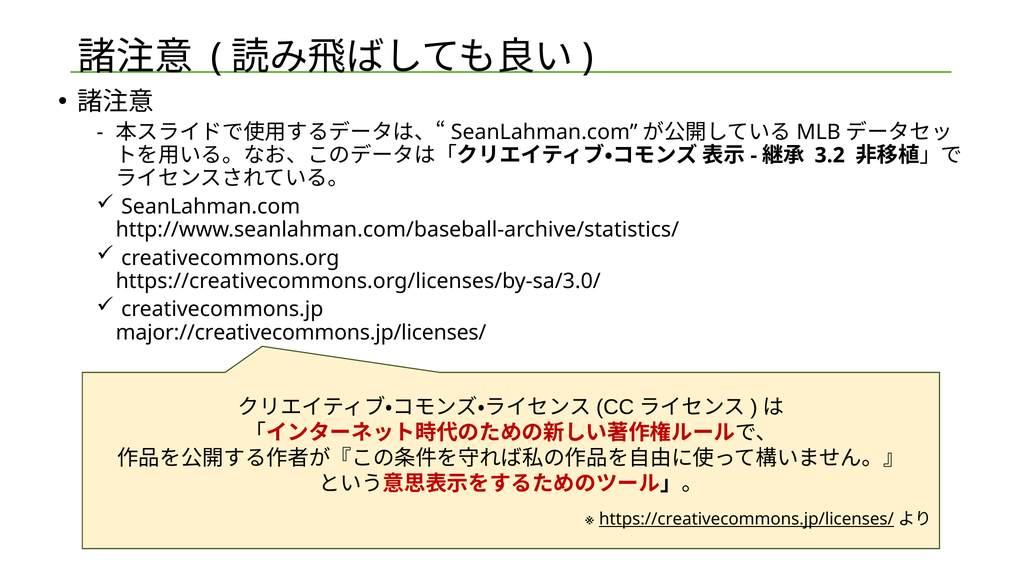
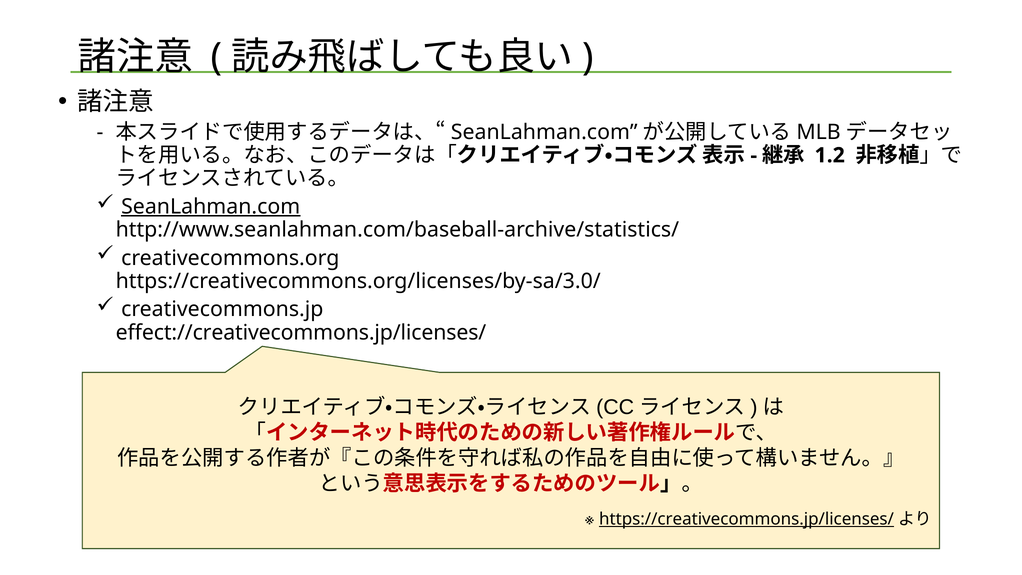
3.2: 3.2 -> 1.2
SeanLahman.com at (211, 207) underline: none -> present
major://creativecommons.jp/licenses/: major://creativecommons.jp/licenses/ -> effect://creativecommons.jp/licenses/
